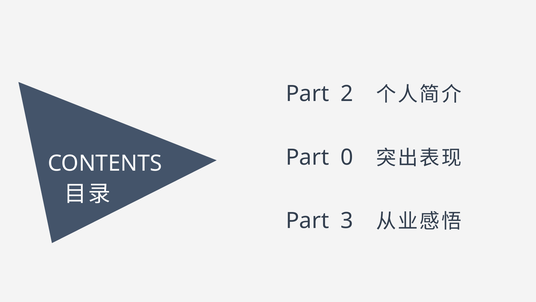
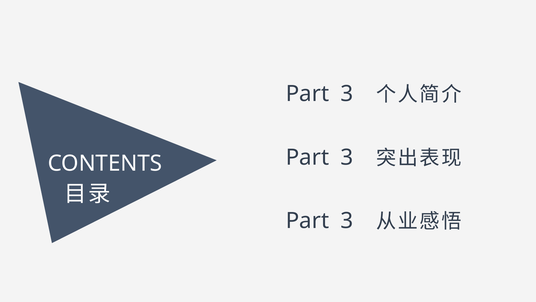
2 at (347, 94): 2 -> 3
0 at (347, 157): 0 -> 3
